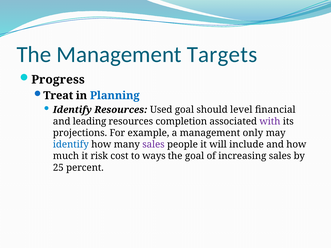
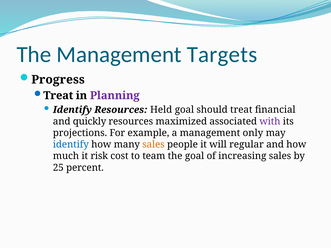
Planning colour: blue -> purple
Used: Used -> Held
should level: level -> treat
leading: leading -> quickly
completion: completion -> maximized
sales at (153, 145) colour: purple -> orange
include: include -> regular
ways: ways -> team
